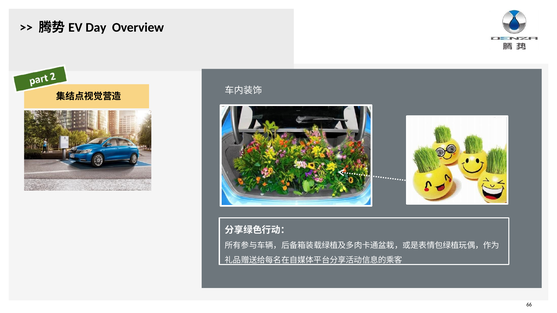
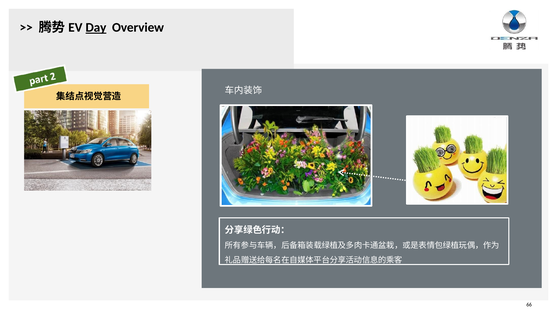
Day underline: none -> present
